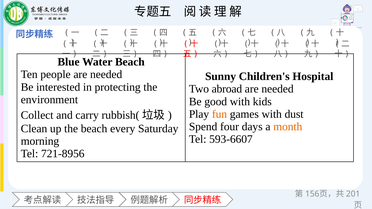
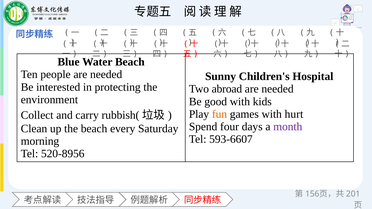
dust: dust -> hurt
month colour: orange -> purple
721-8956: 721-8956 -> 520-8956
